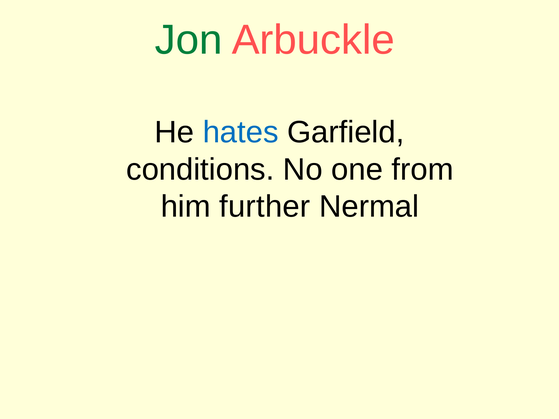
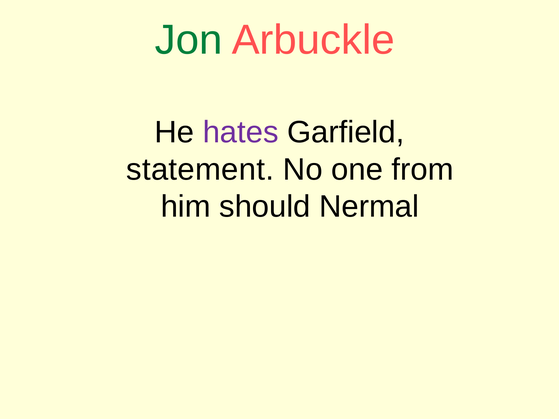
hates colour: blue -> purple
conditions: conditions -> statement
further: further -> should
